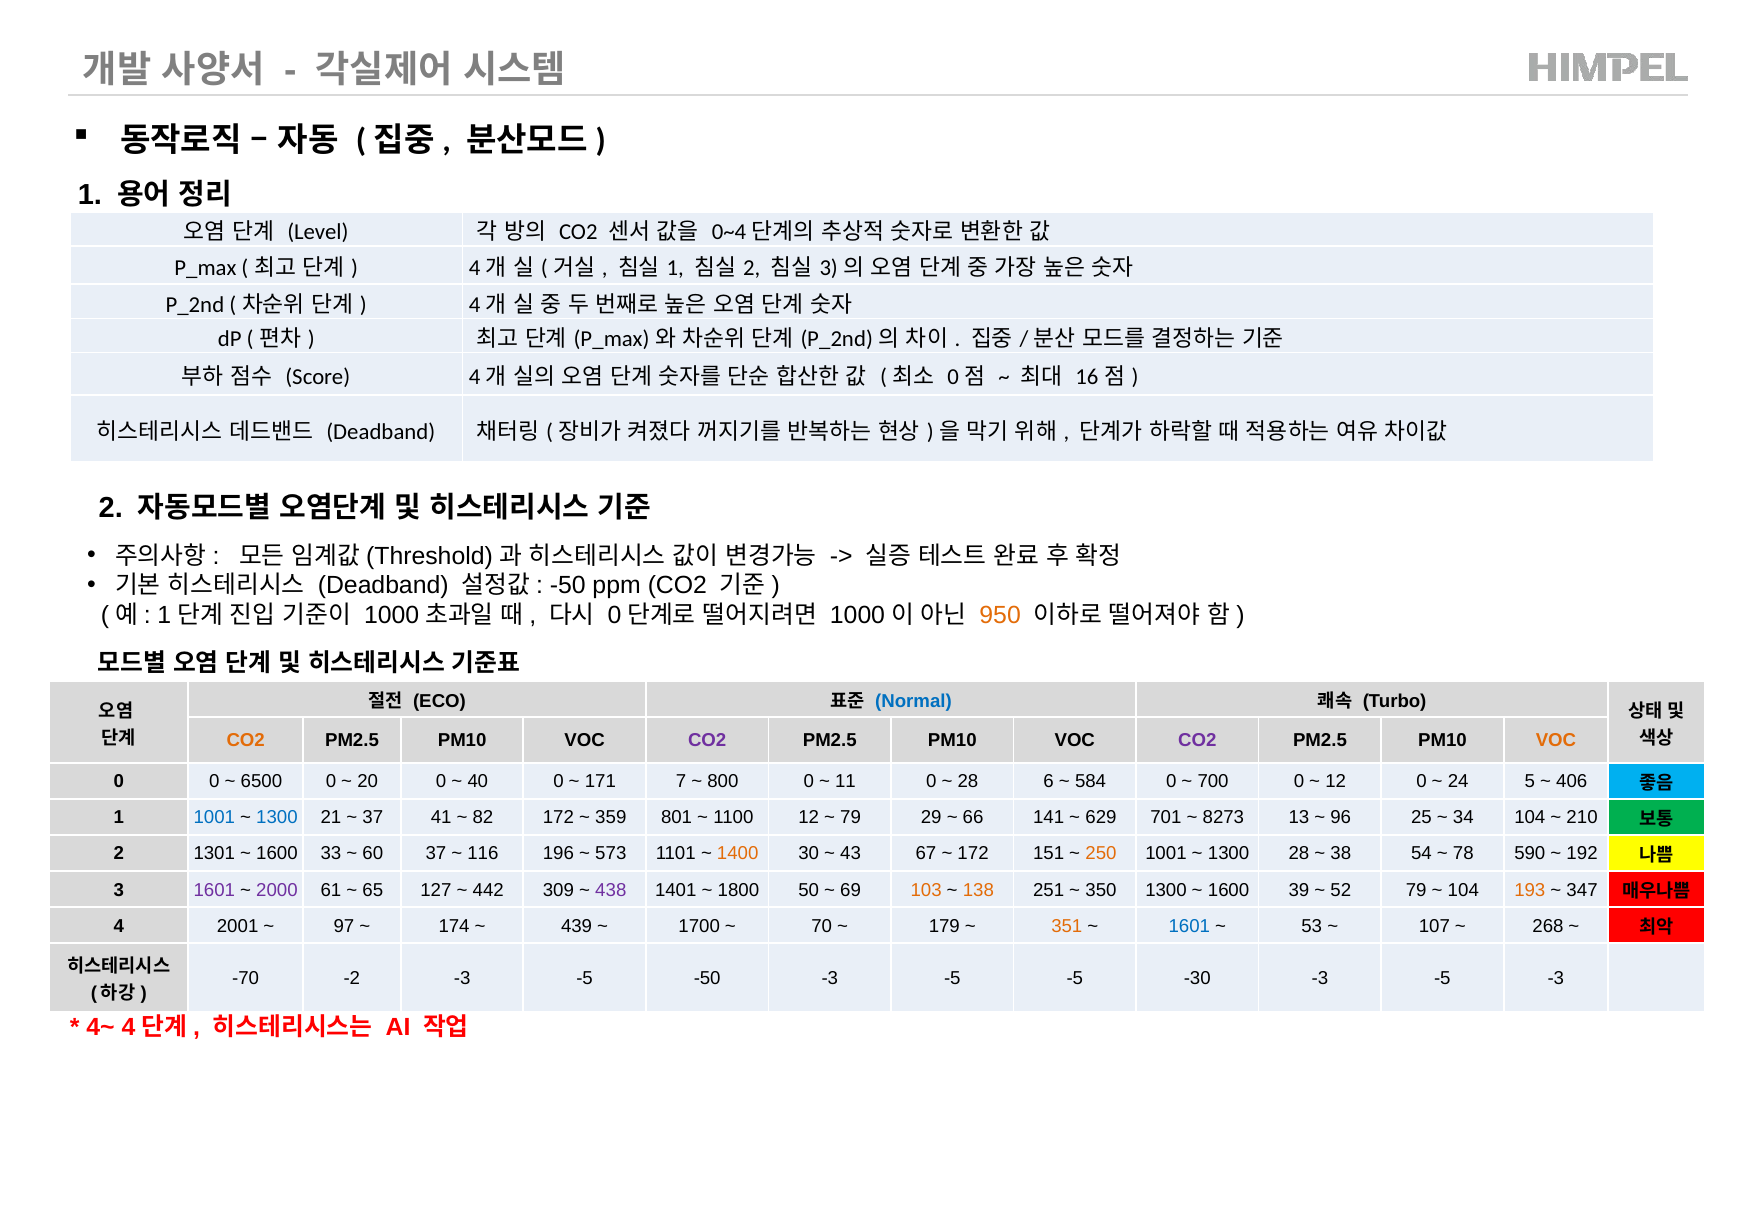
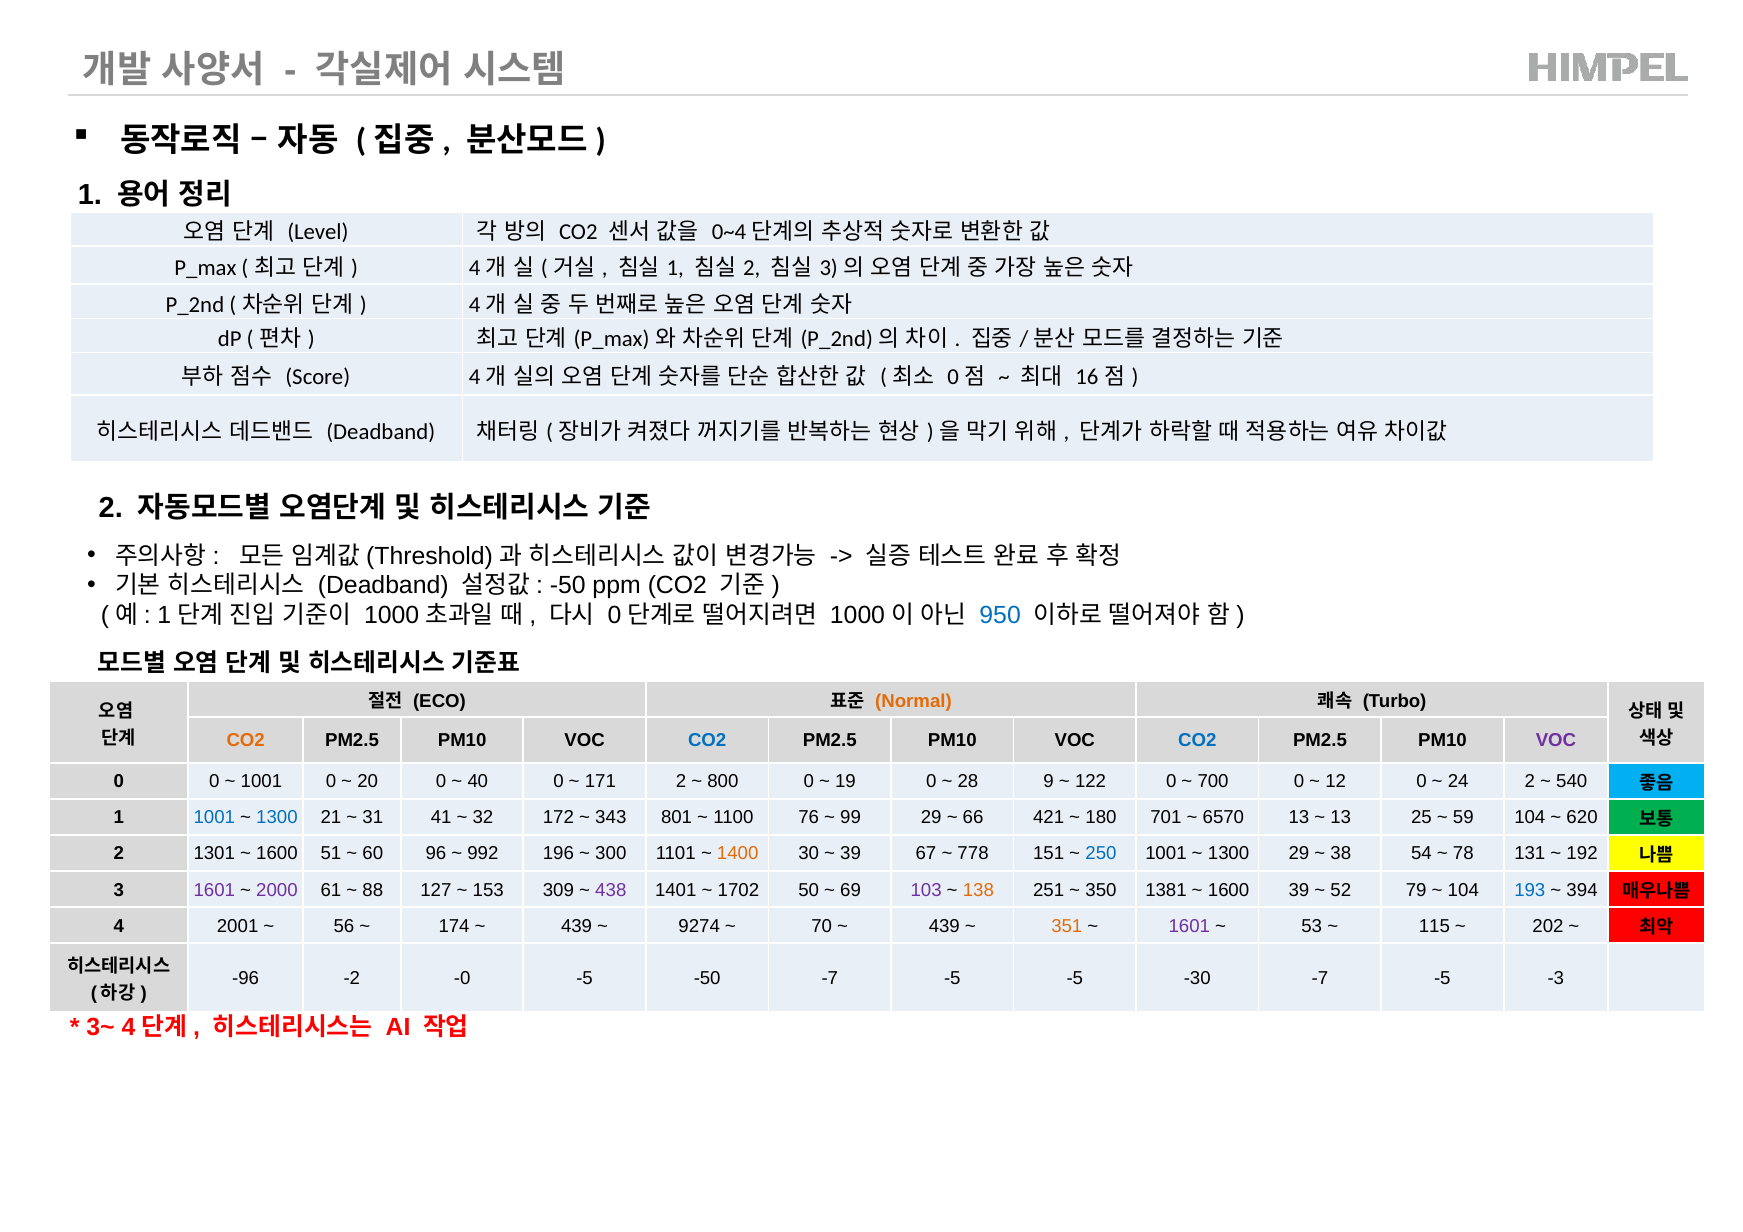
950 colour: orange -> blue
Normal colour: blue -> orange
CO2 at (707, 741) colour: purple -> blue
CO2 at (1197, 741) colour: purple -> blue
VOC at (1556, 741) colour: orange -> purple
6500 at (261, 782): 6500 -> 1001
171 7: 7 -> 2
11: 11 -> 19
6: 6 -> 9
584: 584 -> 122
24 5: 5 -> 2
406: 406 -> 540
37 at (373, 818): 37 -> 31
82: 82 -> 32
359: 359 -> 343
1100 12: 12 -> 76
79 at (851, 818): 79 -> 99
141: 141 -> 421
629: 629 -> 180
8273: 8273 -> 6570
96 at (1341, 818): 96 -> 13
34: 34 -> 59
210: 210 -> 620
33: 33 -> 51
60 37: 37 -> 96
116: 116 -> 992
573: 573 -> 300
43 at (851, 854): 43 -> 39
172 at (973, 854): 172 -> 778
250 colour: orange -> blue
1300 28: 28 -> 29
590: 590 -> 131
65: 65 -> 88
442: 442 -> 153
1800: 1800 -> 1702
103 colour: orange -> purple
350 1300: 1300 -> 1381
193 colour: orange -> blue
347: 347 -> 394
97: 97 -> 56
1700: 1700 -> 9274
179 at (944, 926): 179 -> 439
1601 at (1189, 926) colour: blue -> purple
107: 107 -> 115
268: 268 -> 202
-70: -70 -> -96
-2 -3: -3 -> -0
-50 -3: -3 -> -7
-30 -3: -3 -> -7
4~: 4~ -> 3~
